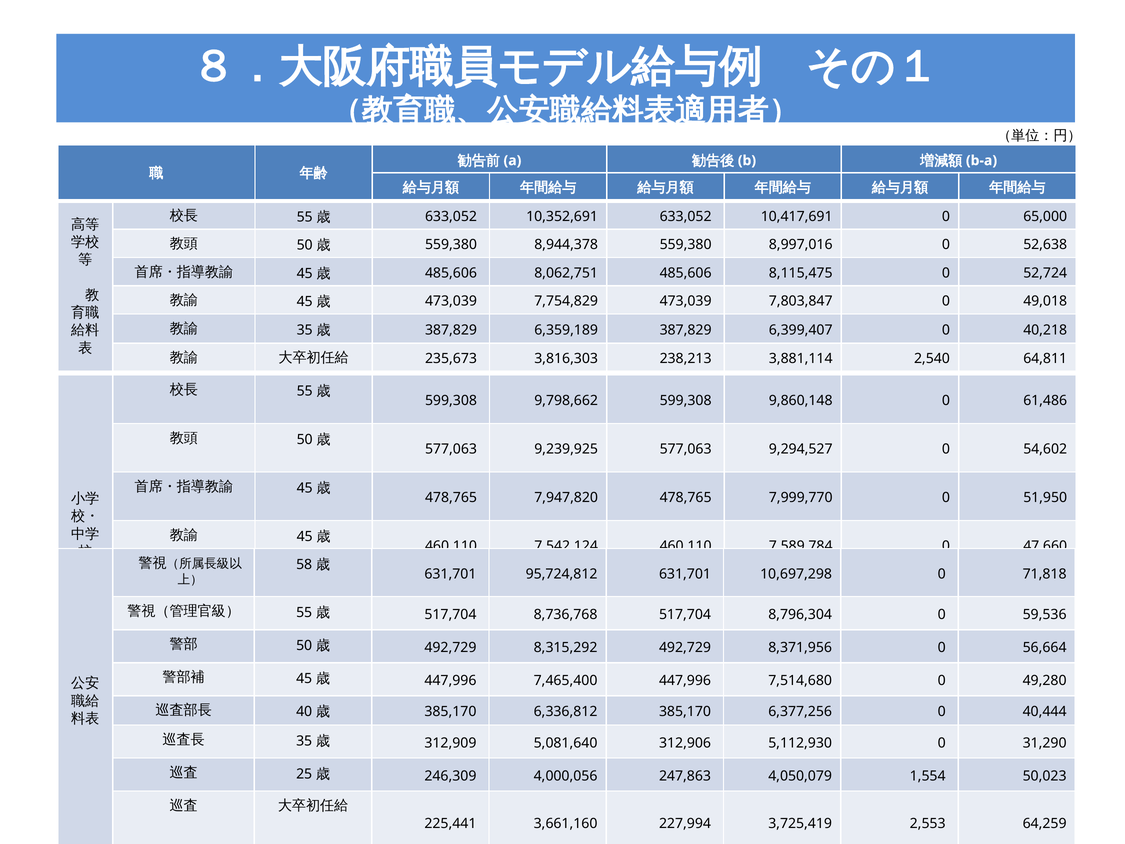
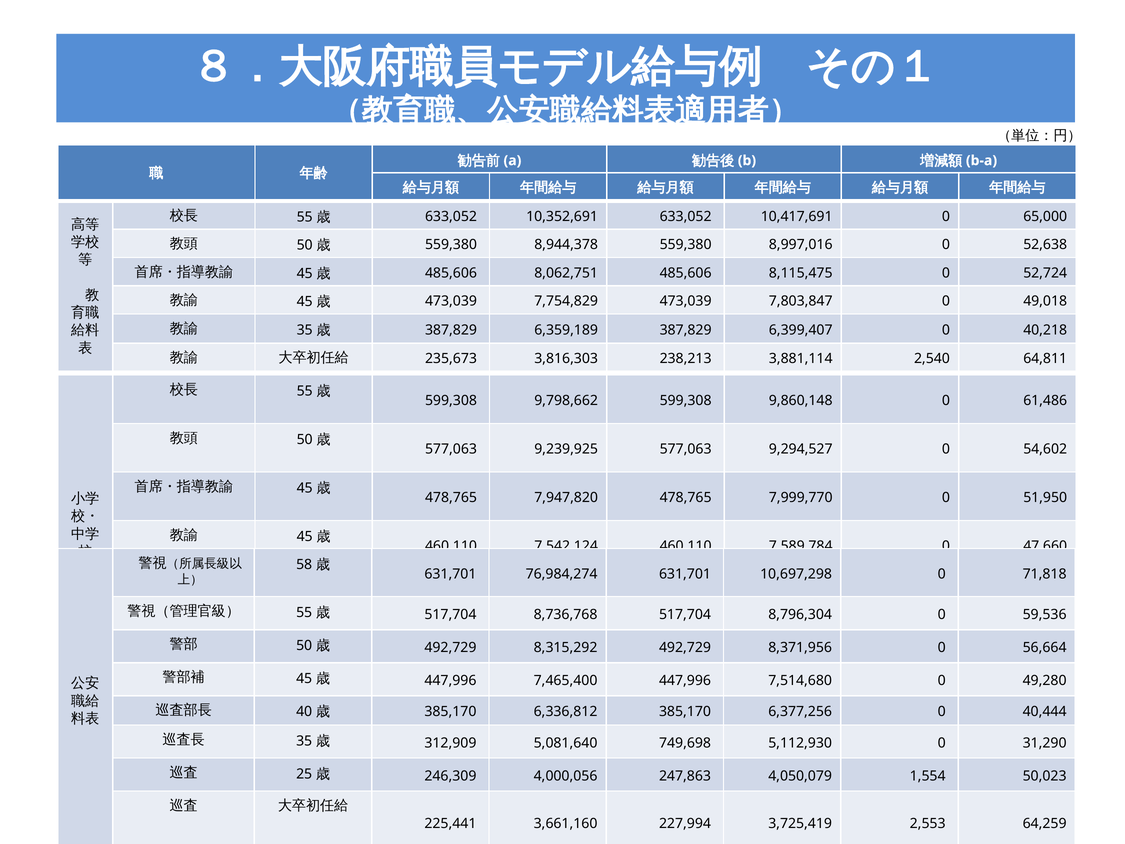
95,724,812: 95,724,812 -> 76,984,274
312,906: 312,906 -> 749,698
